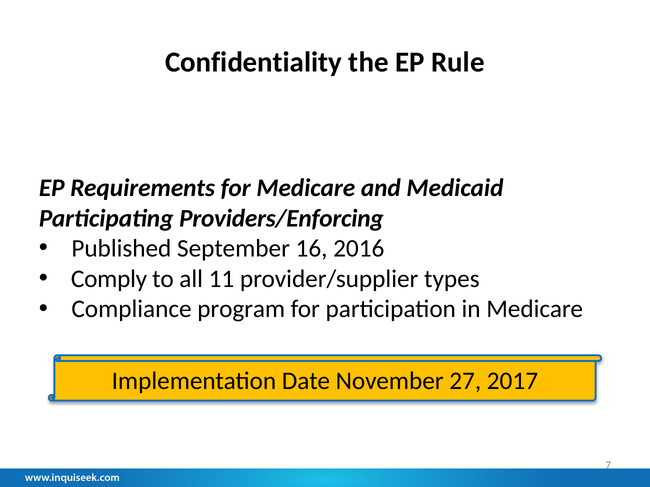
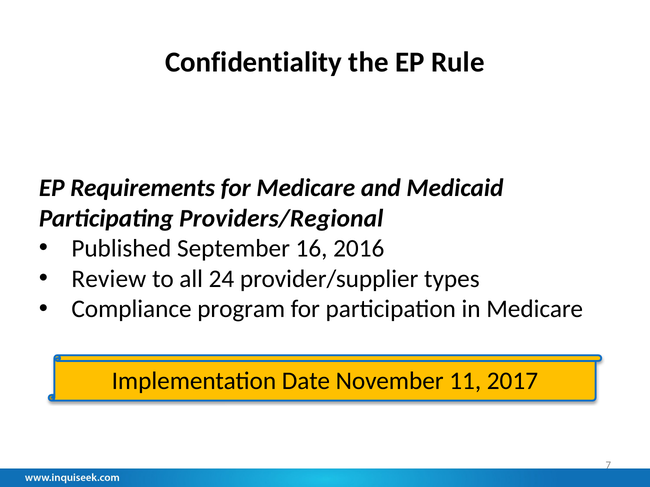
Providers/Enforcing: Providers/Enforcing -> Providers/Regional
Comply: Comply -> Review
11: 11 -> 24
27: 27 -> 11
